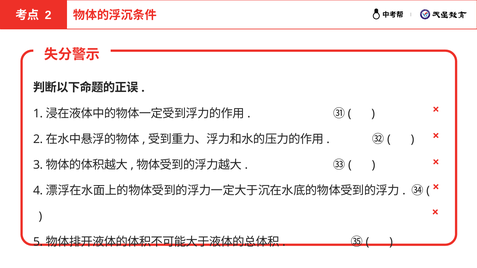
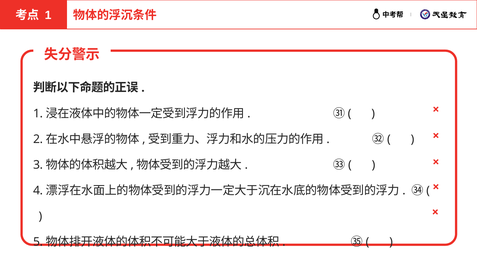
2 at (48, 15): 2 -> 1
